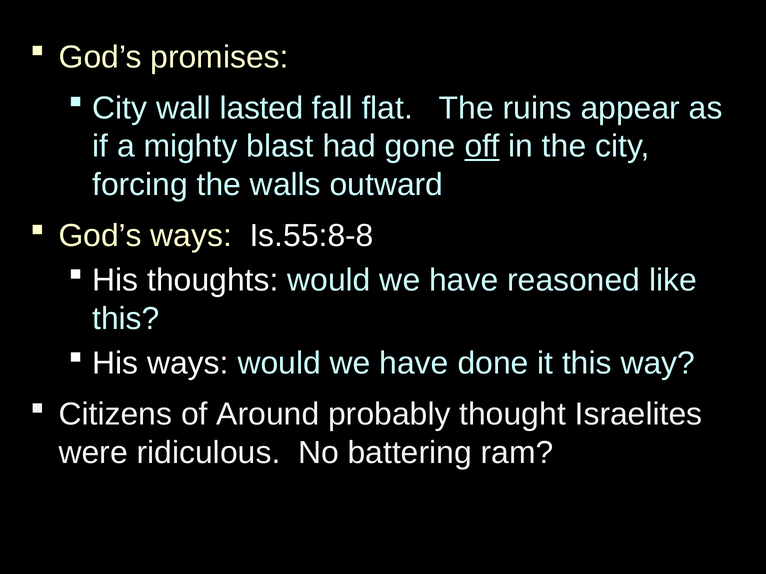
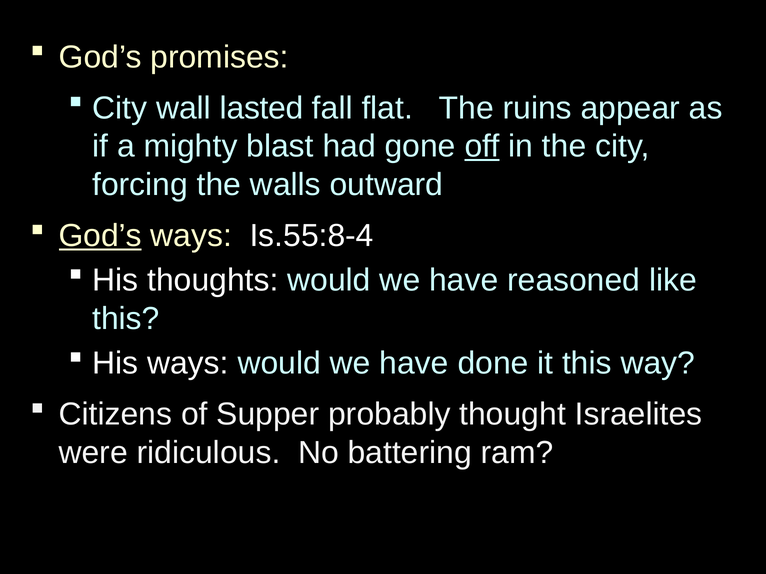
God’s at (100, 236) underline: none -> present
Is.55:8-8: Is.55:8-8 -> Is.55:8-4
Around: Around -> Supper
